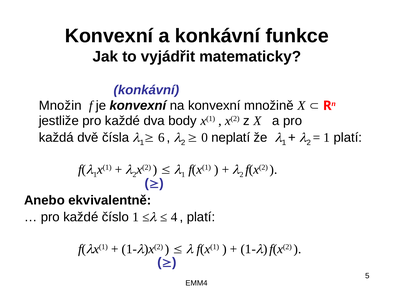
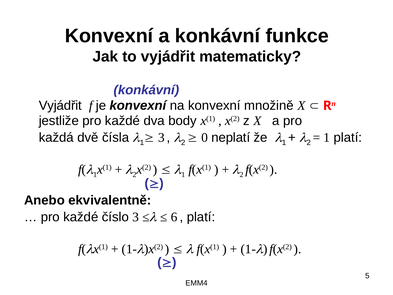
Množin at (60, 106): Množin -> Vyjádřit
6 at (161, 137): 6 -> 3
číslo 1: 1 -> 3
4: 4 -> 6
